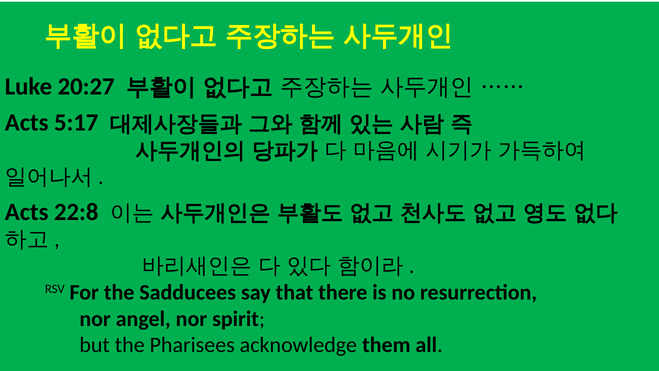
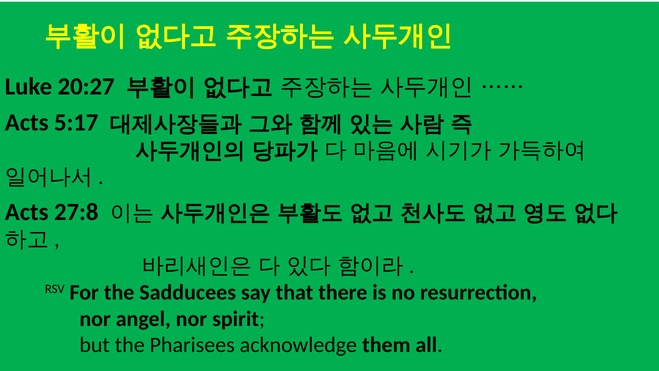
22:8: 22:8 -> 27:8
